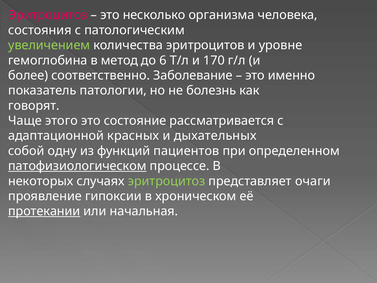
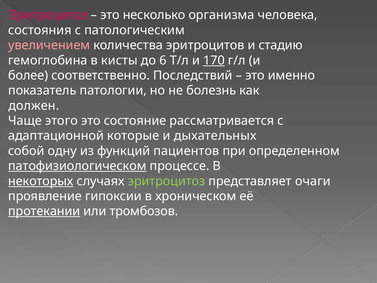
увеличением colour: light green -> pink
уровне: уровне -> стадию
метод: метод -> кисты
170 underline: none -> present
Заболевание: Заболевание -> Последствий
говорят: говорят -> должен
красных: красных -> которые
некоторых underline: none -> present
начальная: начальная -> тромбозов
